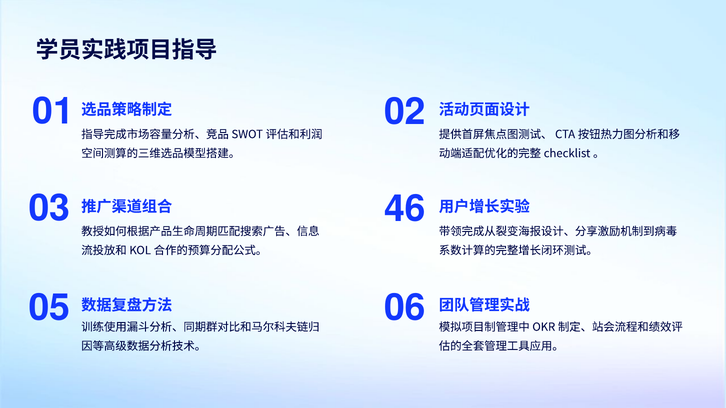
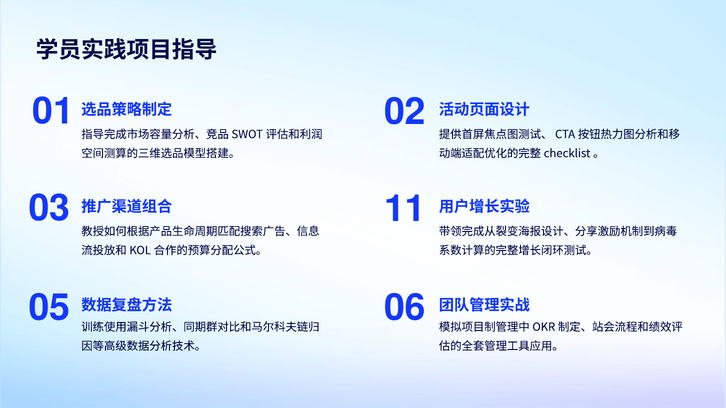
46: 46 -> 11
